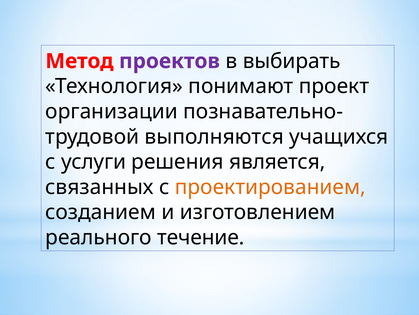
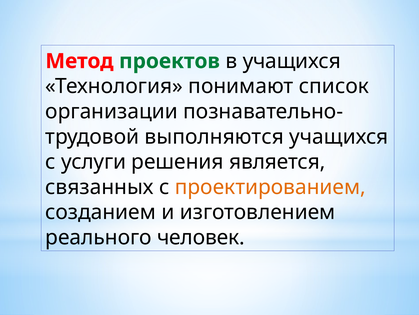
проектов colour: purple -> green
в выбирать: выбирать -> учащихся
проект: проект -> список
течение: течение -> человек
